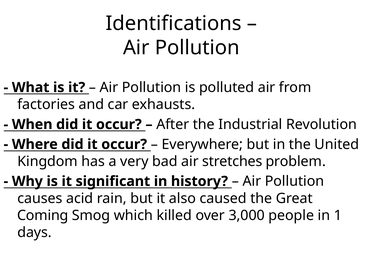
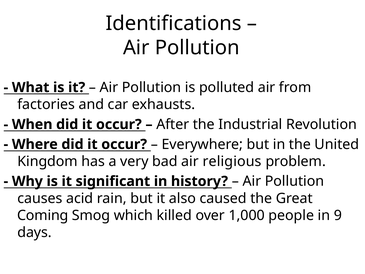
stretches: stretches -> religious
3,000: 3,000 -> 1,000
1: 1 -> 9
